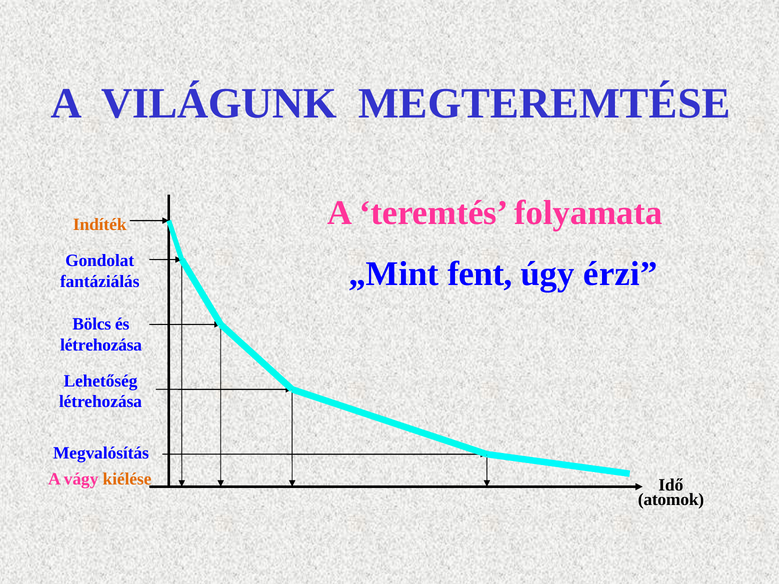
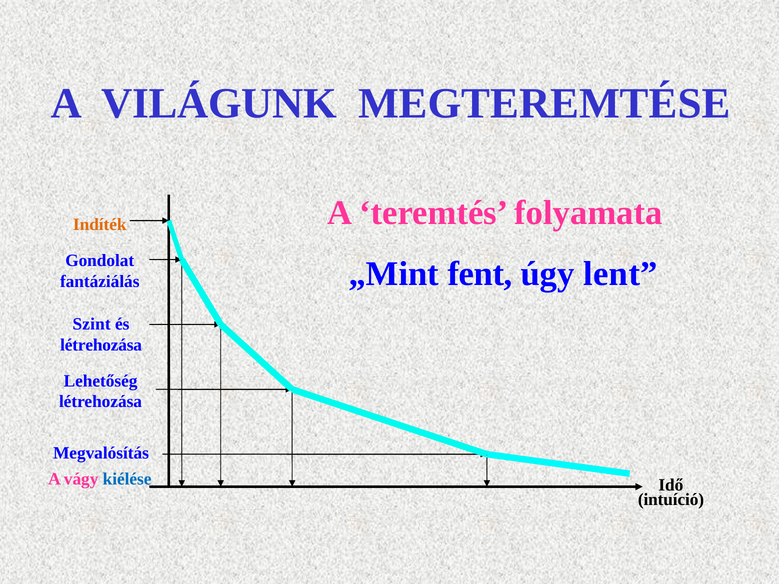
érzi: érzi -> lent
Bölcs: Bölcs -> Szint
kiélése colour: orange -> blue
atomok: atomok -> intuíció
